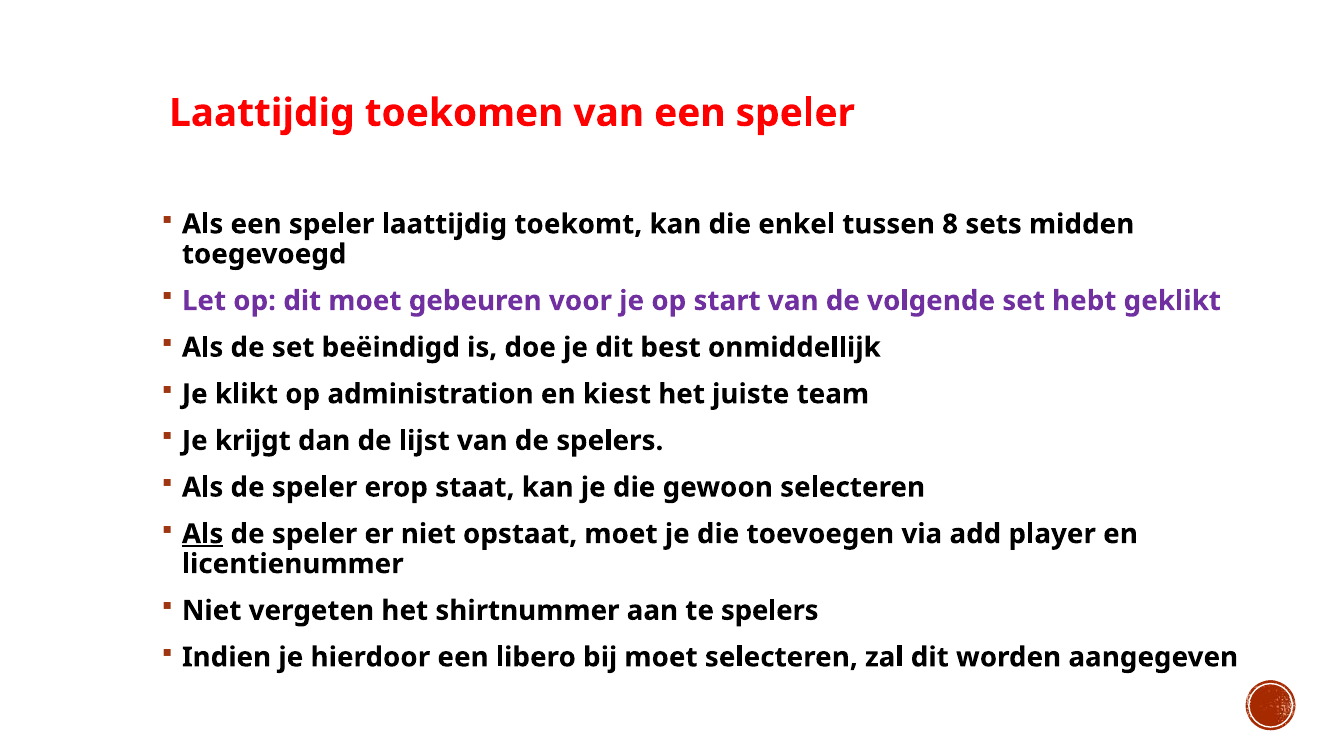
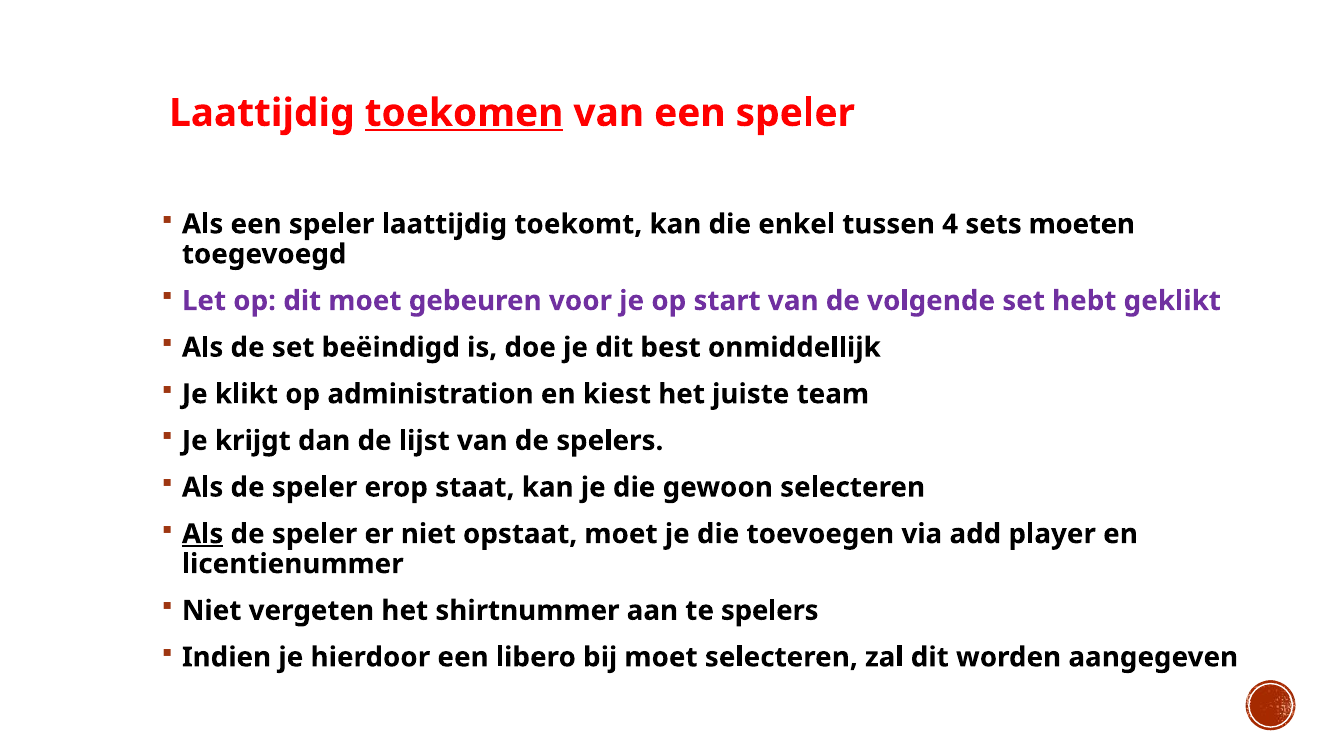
toekomen underline: none -> present
8: 8 -> 4
midden: midden -> moeten
